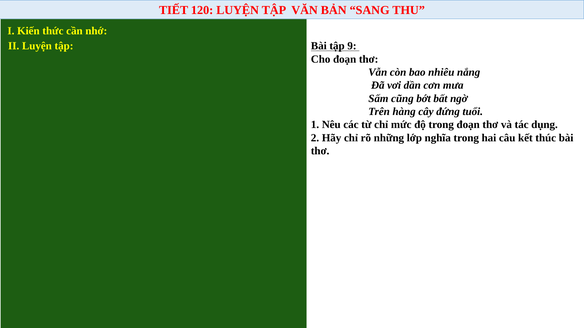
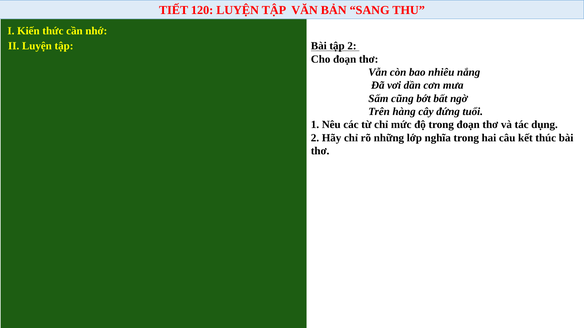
tập 9: 9 -> 2
